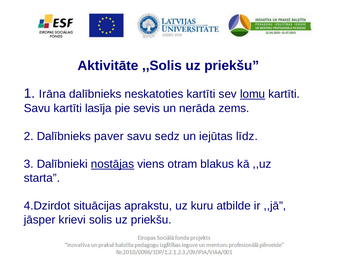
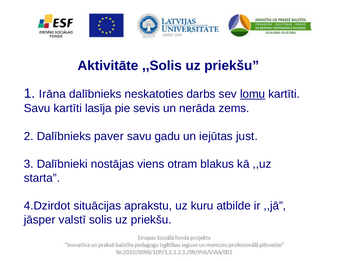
neskatoties kartīti: kartīti -> darbs
sedz: sedz -> gadu
līdz: līdz -> just
nostājas underline: present -> none
krievi: krievi -> valstī
